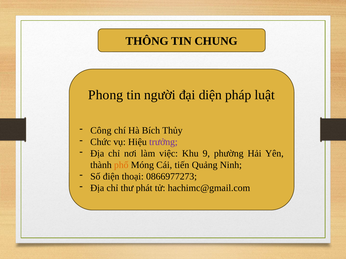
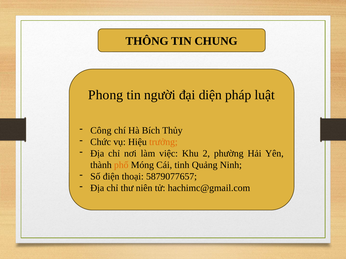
trưởng colour: purple -> orange
9: 9 -> 2
tiến: tiến -> tinh
0866977273: 0866977273 -> 5879077657
phát: phát -> niên
